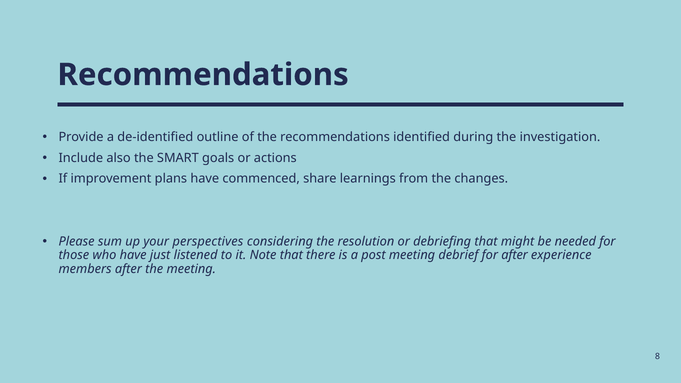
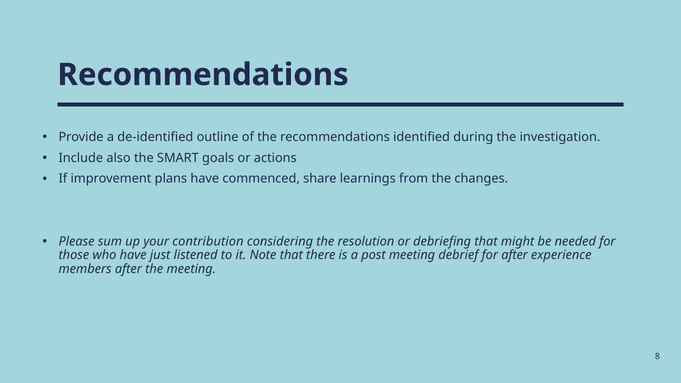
perspectives: perspectives -> contribution
